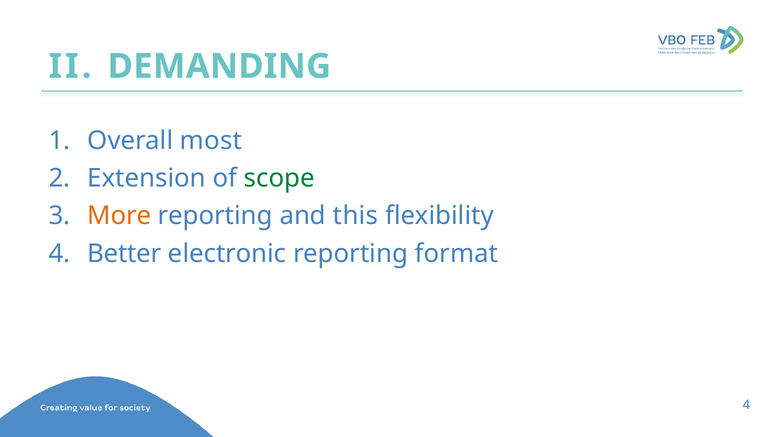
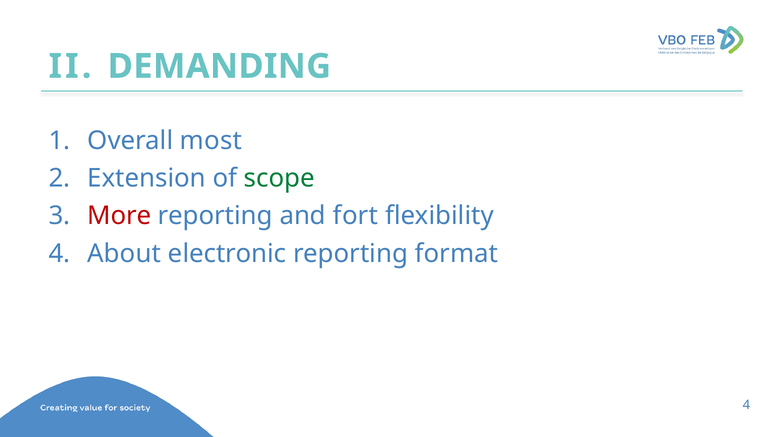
More colour: orange -> red
this: this -> fort
Better: Better -> About
